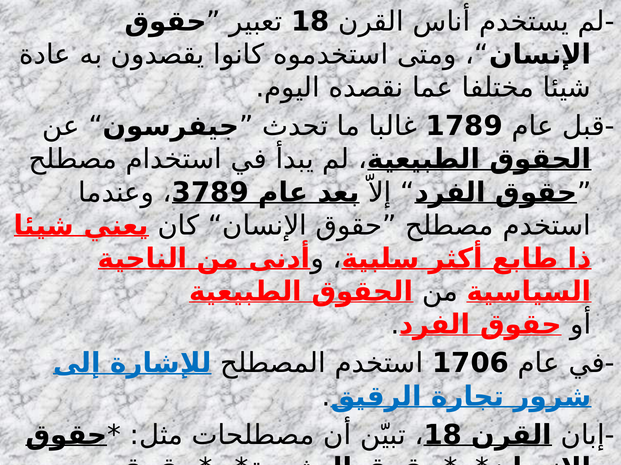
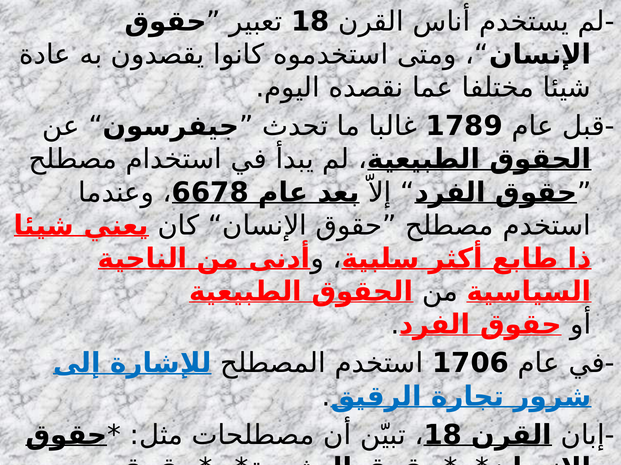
3789: 3789 -> 6678
